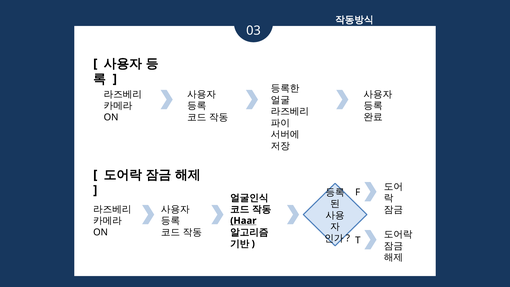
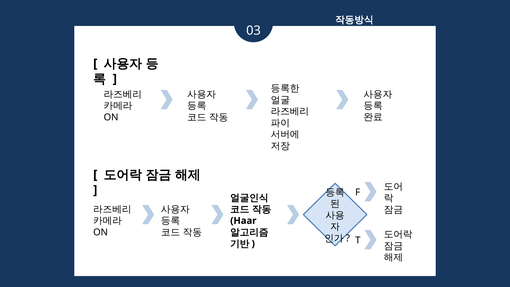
Haar underline: present -> none
